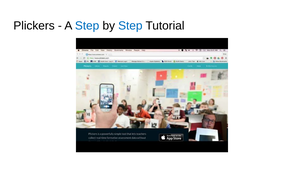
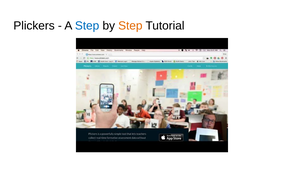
Step at (130, 26) colour: blue -> orange
